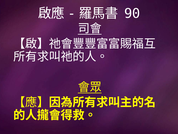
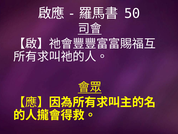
90: 90 -> 50
